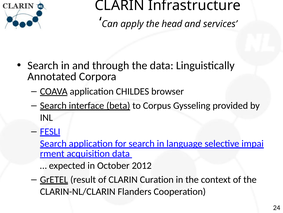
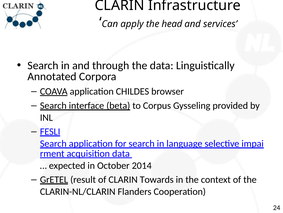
2012: 2012 -> 2014
Curation: Curation -> Towards
